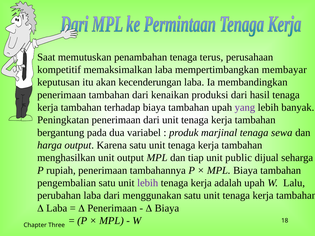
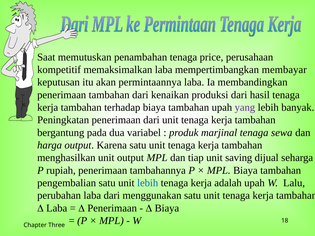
terus: terus -> price
kecenderungan: kecenderungan -> permintaannya
public: public -> saving
lebih at (148, 183) colour: purple -> blue
